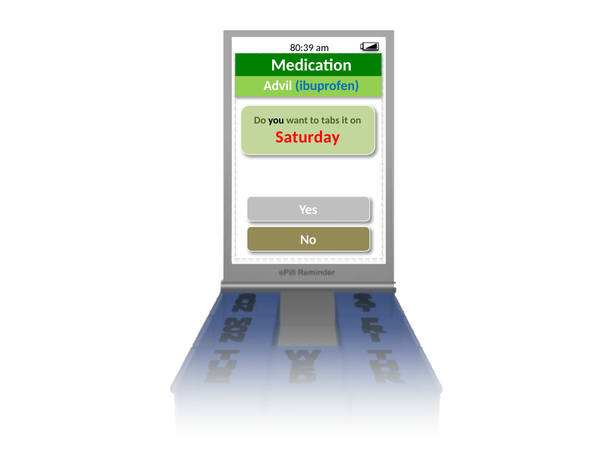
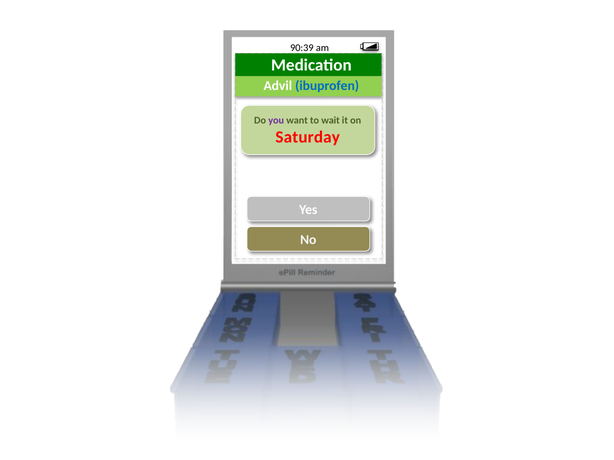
80:39: 80:39 -> 90:39
you colour: black -> purple
tabs: tabs -> wait
